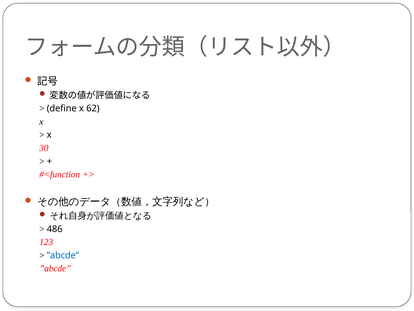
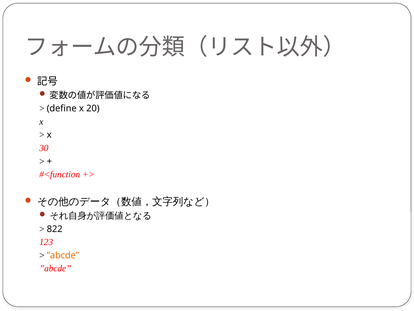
62: 62 -> 20
486: 486 -> 822
”abcde at (63, 255) colour: blue -> orange
